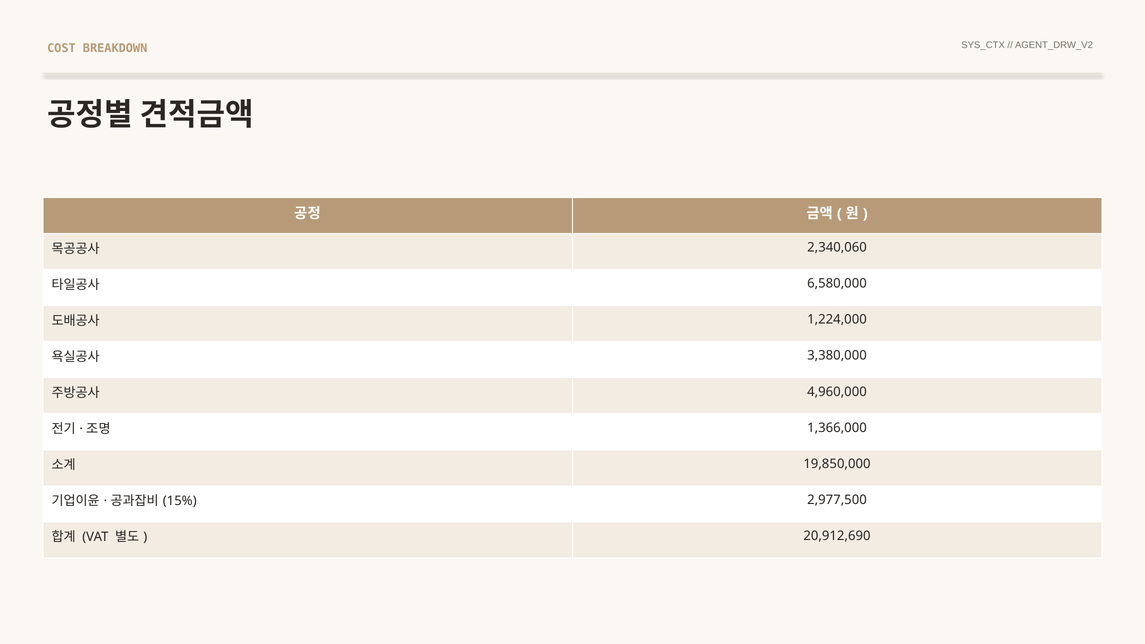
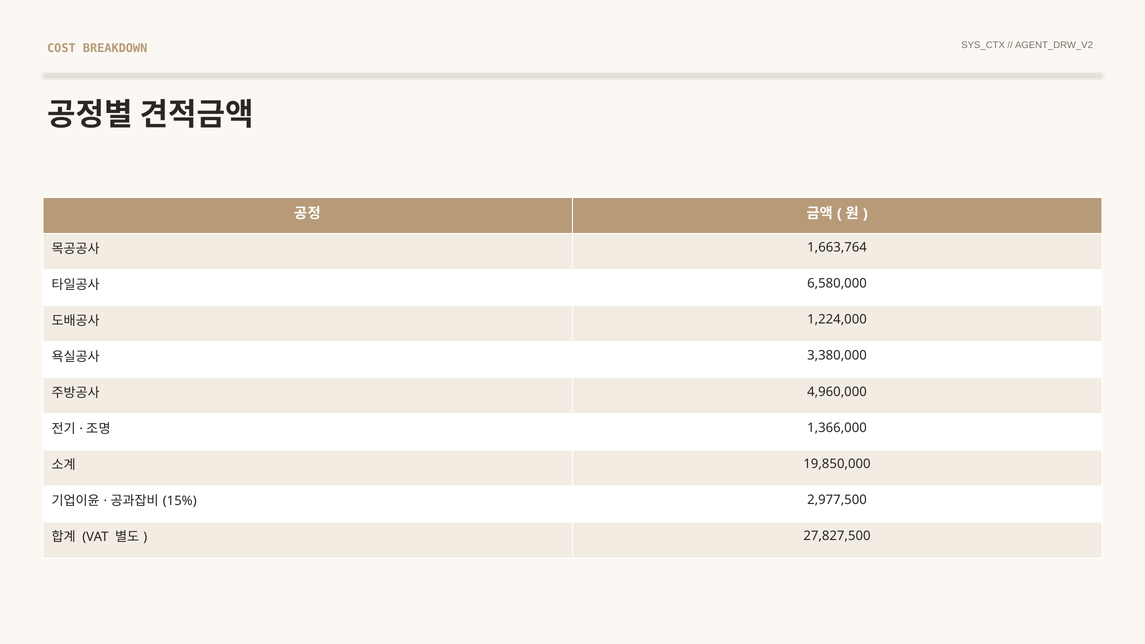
2,340,060: 2,340,060 -> 1,663,764
20,912,690: 20,912,690 -> 27,827,500
